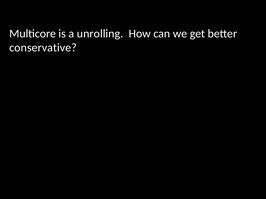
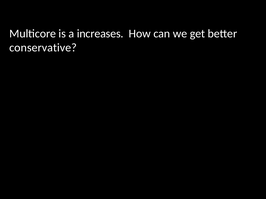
unrolling: unrolling -> increases
